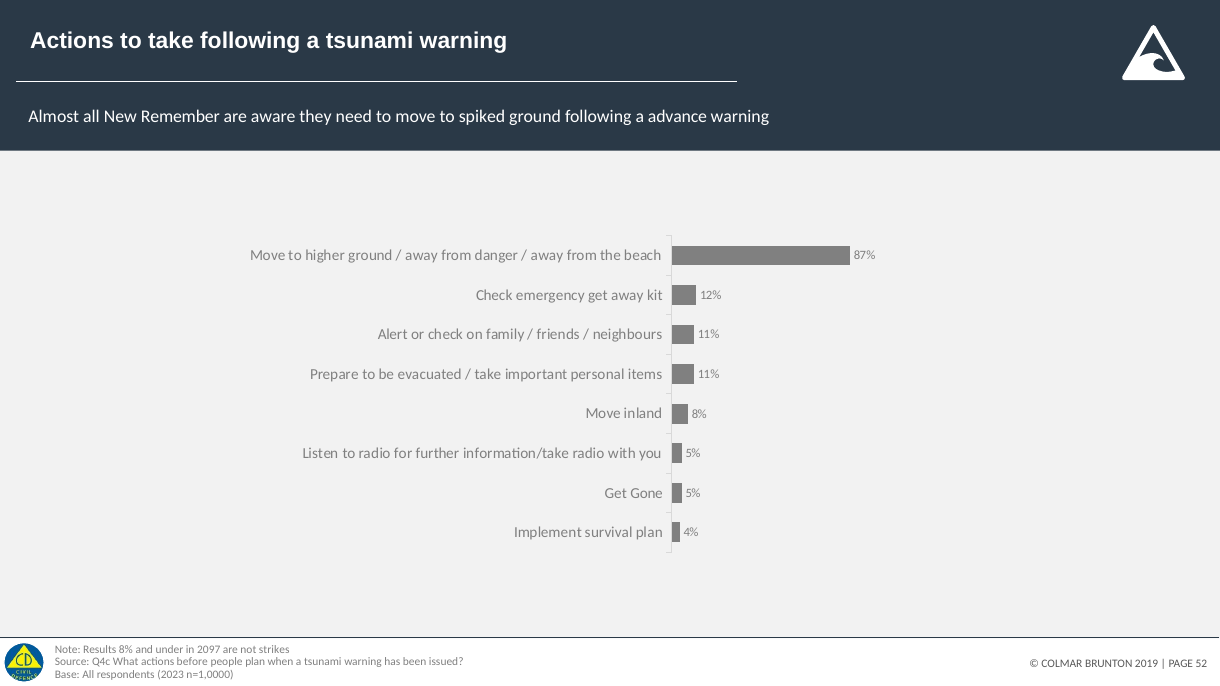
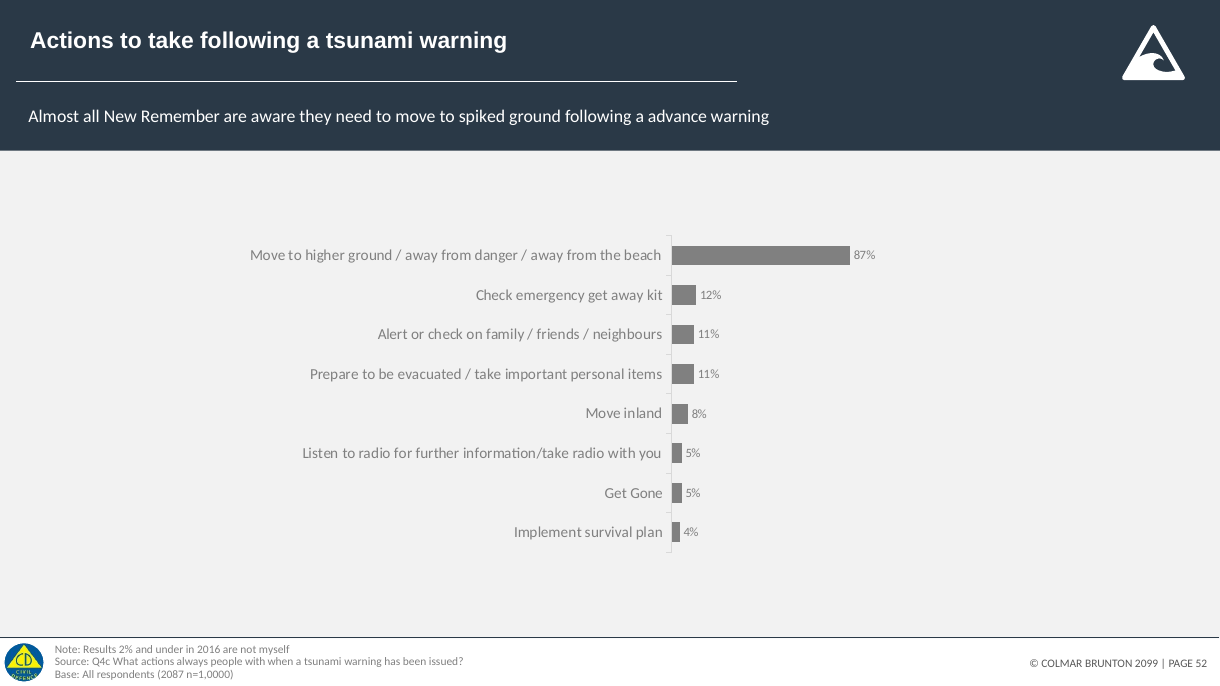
Results 8%: 8% -> 2%
2097: 2097 -> 2016
strikes: strikes -> myself
before: before -> always
people plan: plan -> with
2019: 2019 -> 2099
2023: 2023 -> 2087
